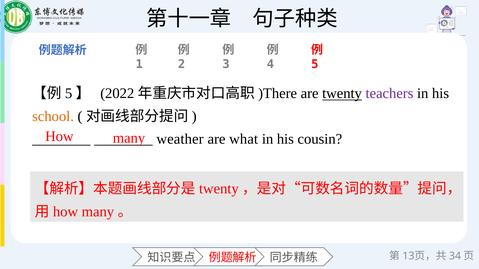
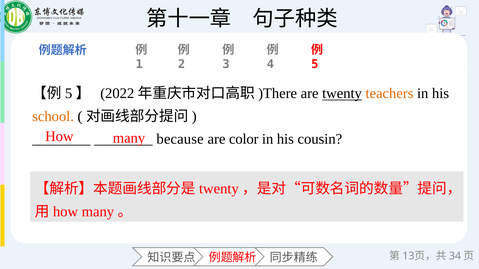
teachers colour: purple -> orange
weather: weather -> because
what: what -> color
